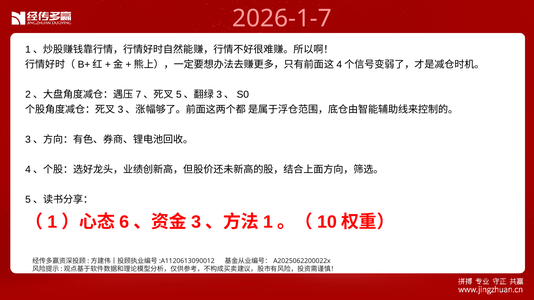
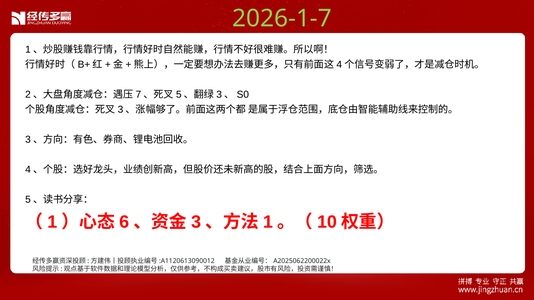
2026-1-7 colour: pink -> light green
